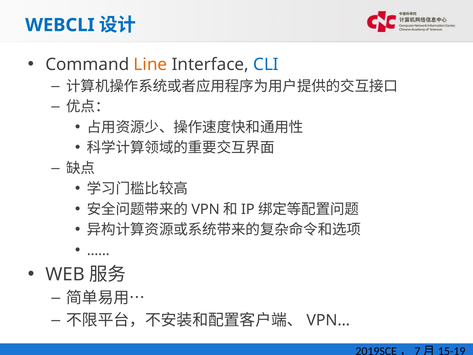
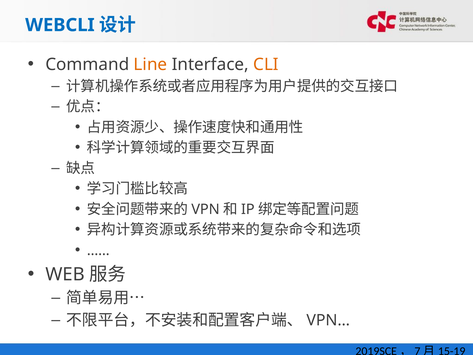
CLI colour: blue -> orange
